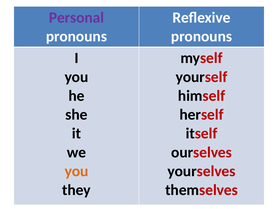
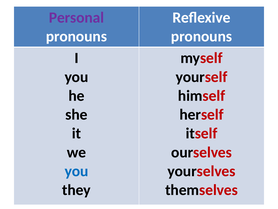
you at (76, 171) colour: orange -> blue
